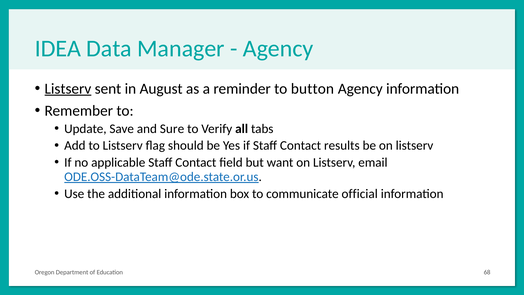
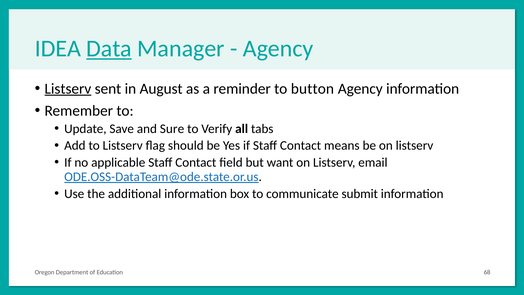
Data underline: none -> present
results: results -> means
official: official -> submit
